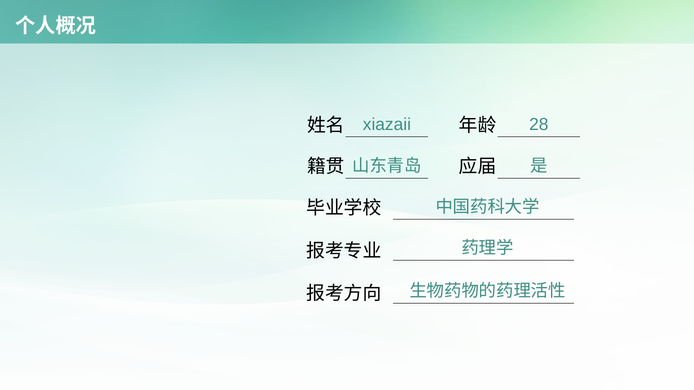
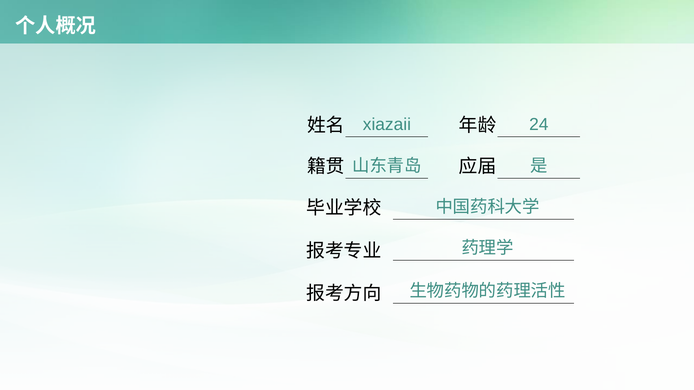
28: 28 -> 24
